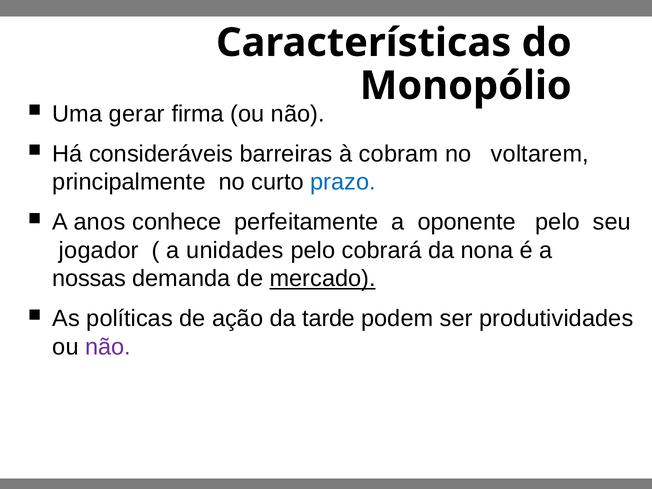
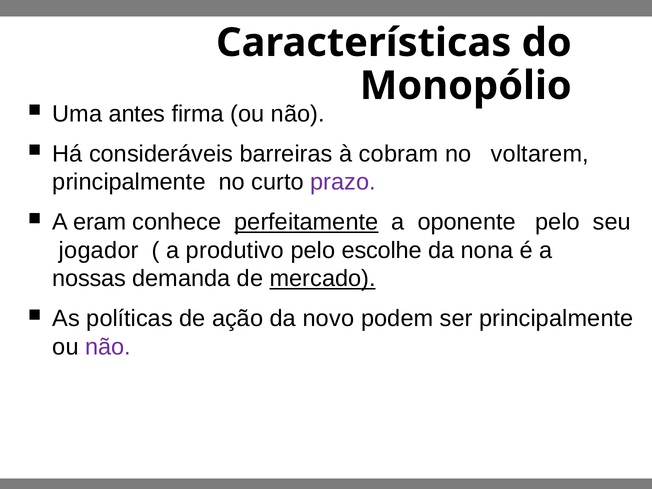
gerar: gerar -> antes
prazo colour: blue -> purple
anos: anos -> eram
perfeitamente underline: none -> present
unidades: unidades -> produtivo
cobrará: cobrará -> escolhe
tarde: tarde -> novo
ser produtividades: produtividades -> principalmente
